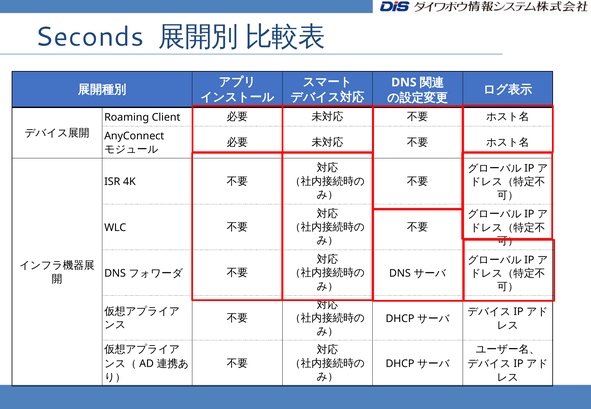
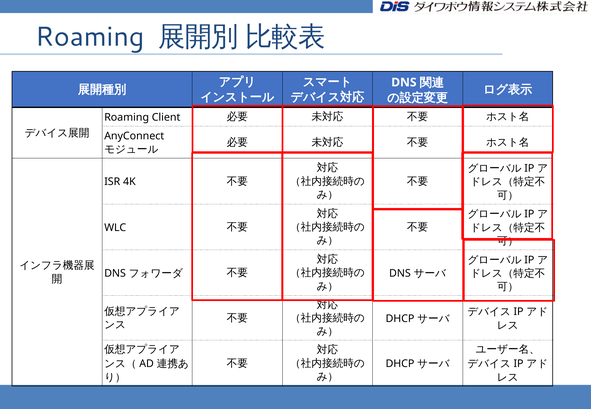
Seconds at (89, 37): Seconds -> Roaming
